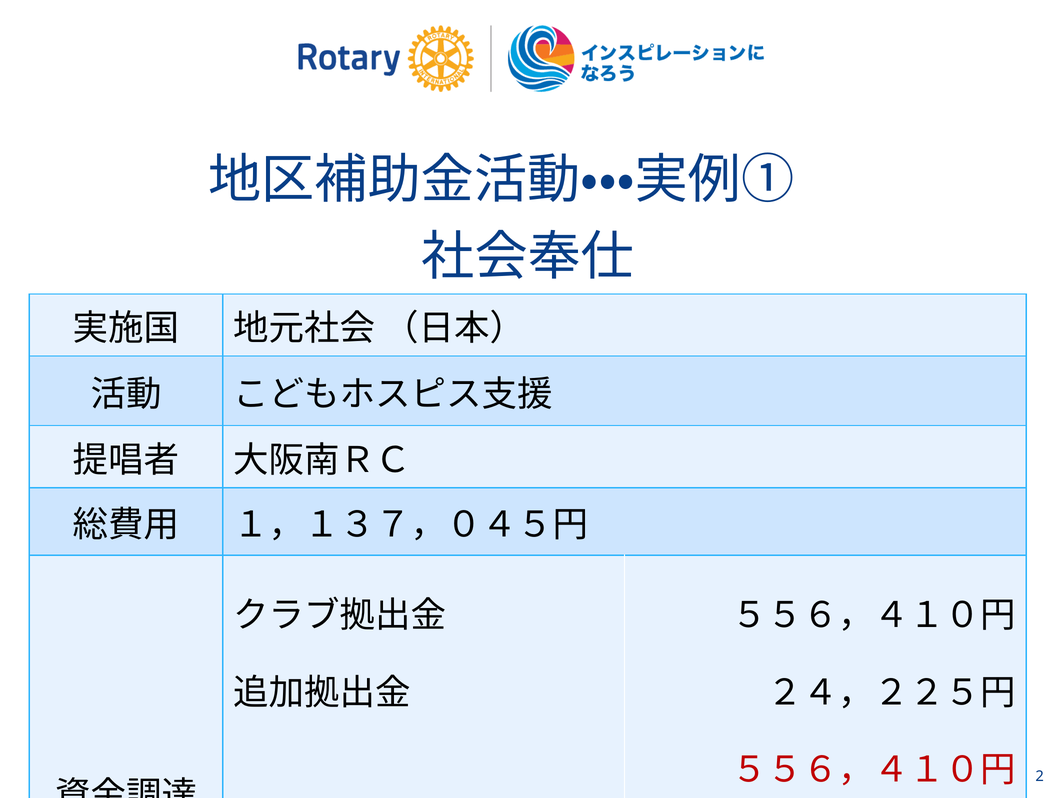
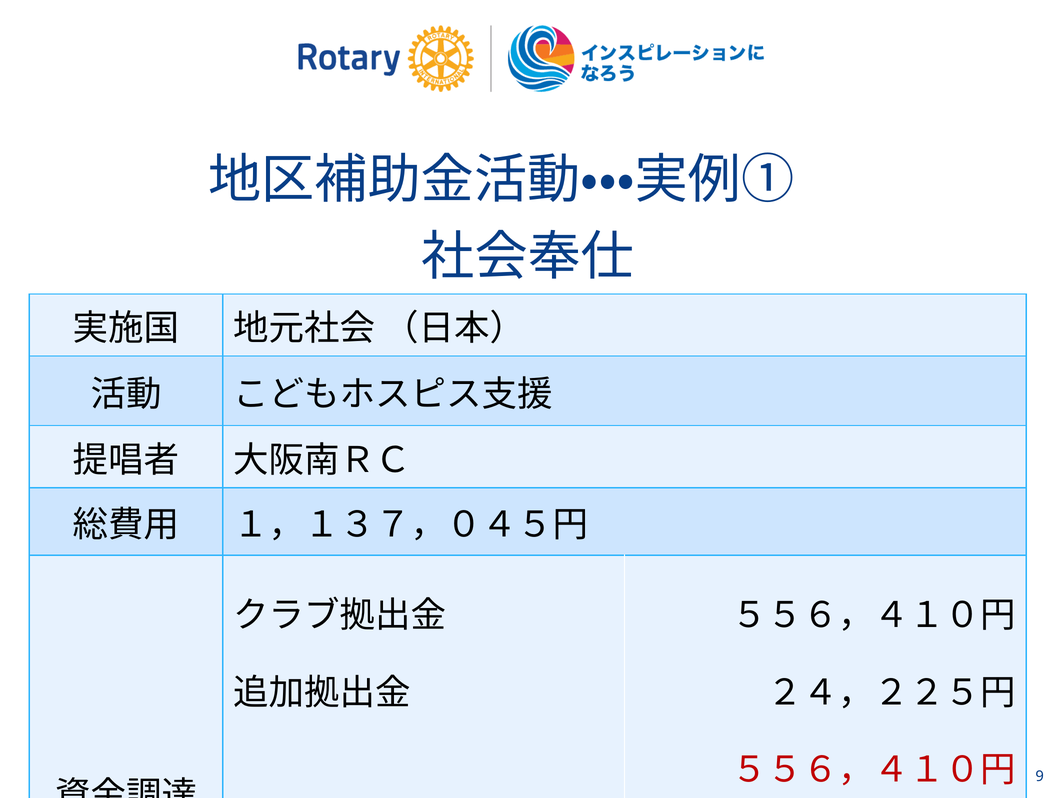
2: 2 -> 9
